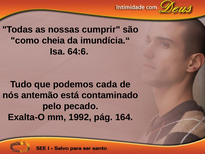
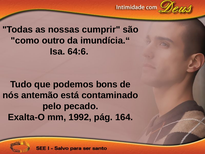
cheia: cheia -> outro
cada: cada -> bons
